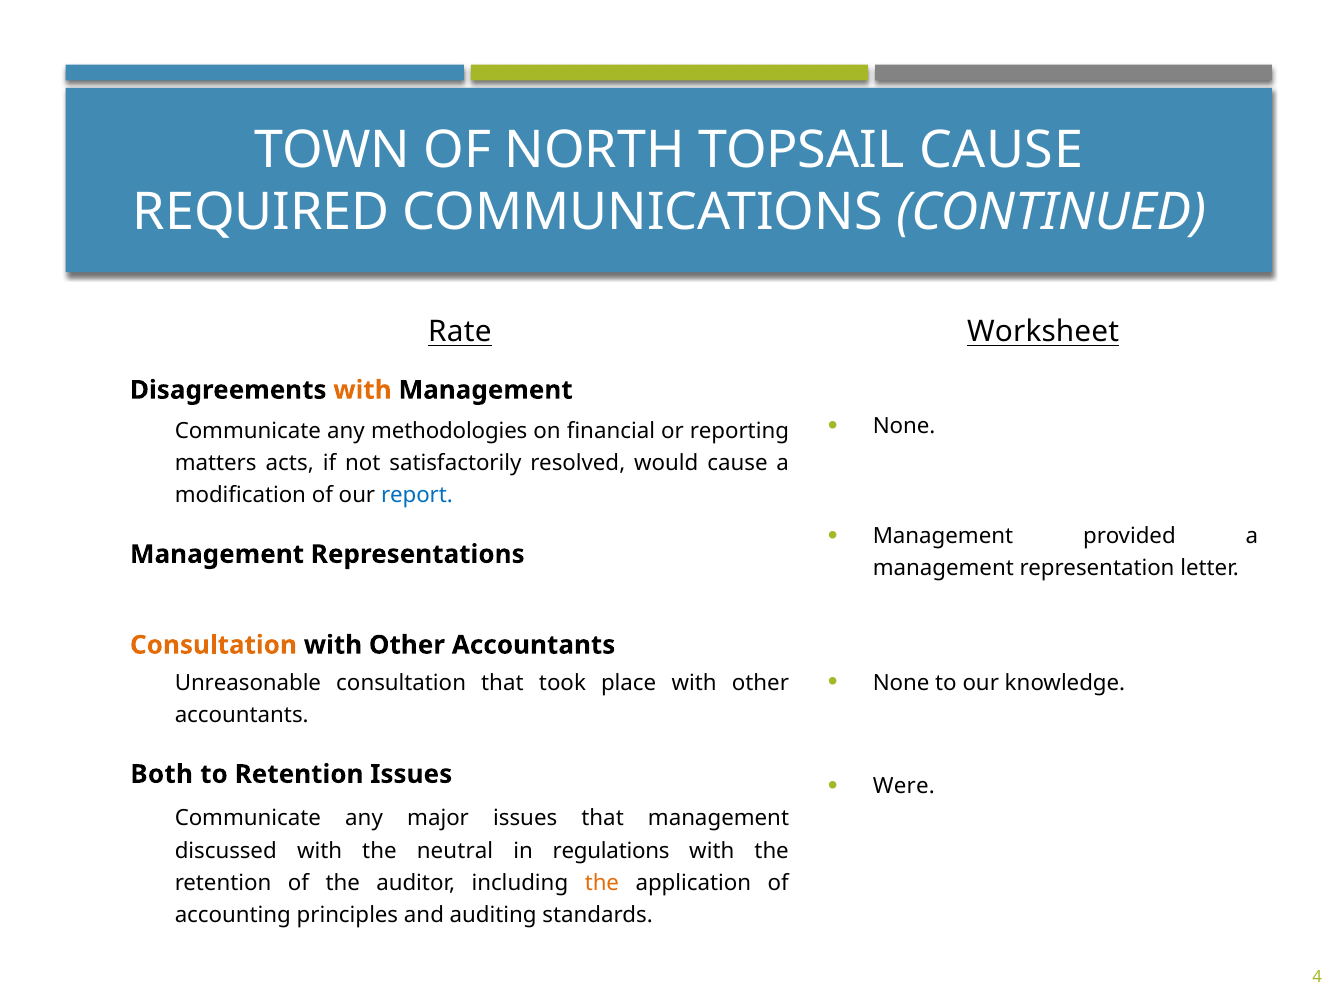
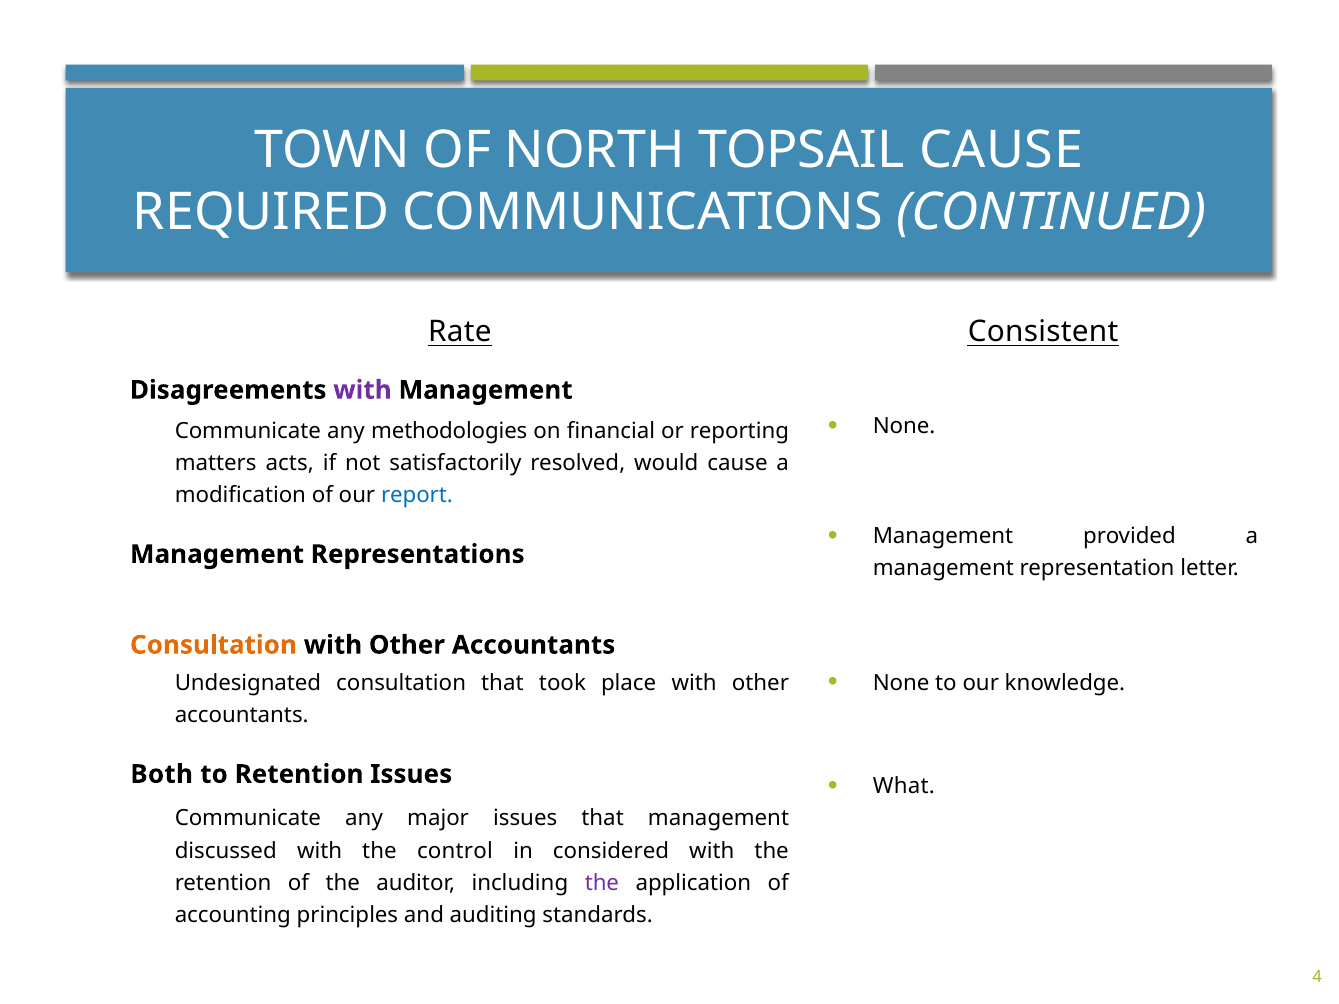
Worksheet: Worksheet -> Consistent
with at (362, 390) colour: orange -> purple
Unreasonable: Unreasonable -> Undesignated
Were: Were -> What
neutral: neutral -> control
regulations: regulations -> considered
the at (602, 883) colour: orange -> purple
